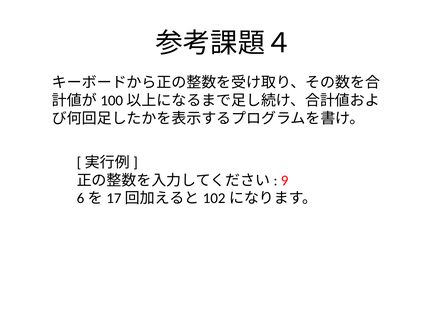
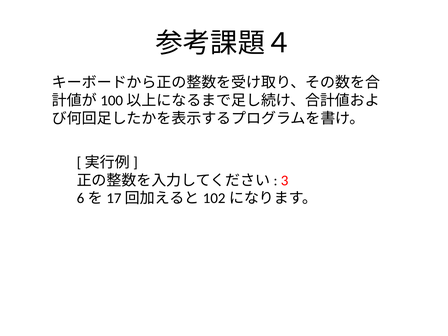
9: 9 -> 3
